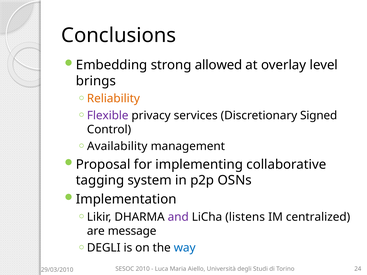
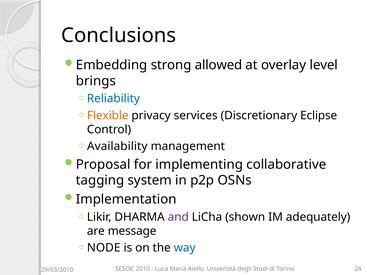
Reliability colour: orange -> blue
Flexible colour: purple -> orange
Signed: Signed -> Eclipse
listens: listens -> shown
centralized: centralized -> adequately
DEGLI at (104, 248): DEGLI -> NODE
